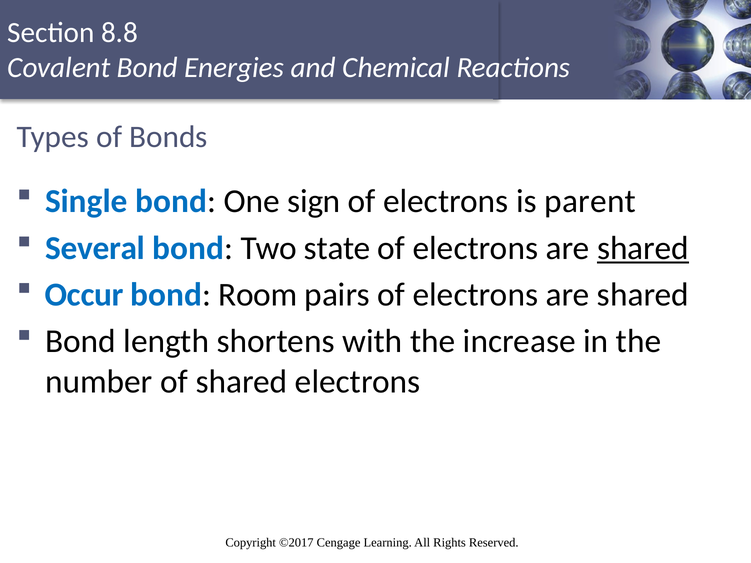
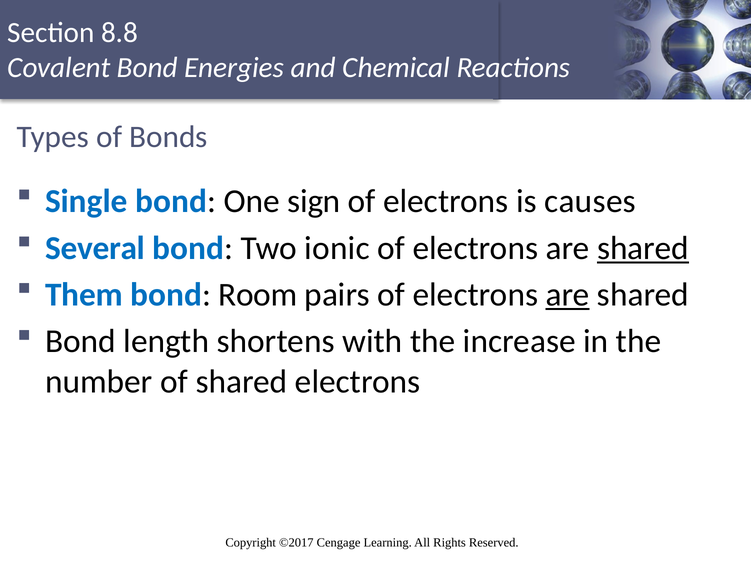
parent: parent -> causes
state: state -> ionic
Occur: Occur -> Them
are at (568, 295) underline: none -> present
